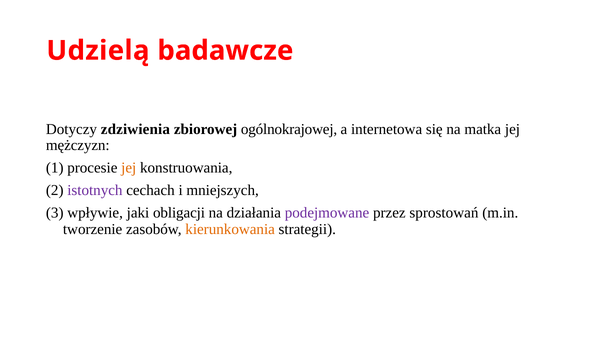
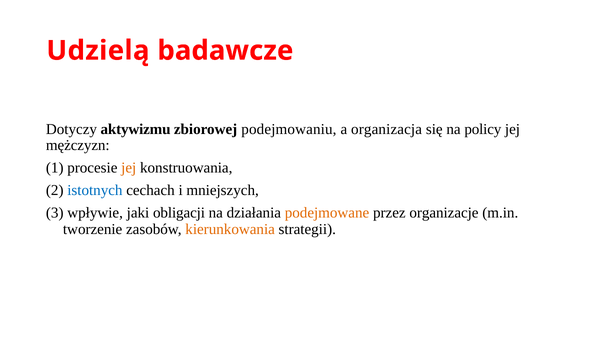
zdziwienia: zdziwienia -> aktywizmu
ogólnokrajowej: ogólnokrajowej -> podejmowaniu
internetowa: internetowa -> organizacja
matka: matka -> policy
istotnych colour: purple -> blue
podejmowane colour: purple -> orange
sprostowań: sprostowań -> organizacje
